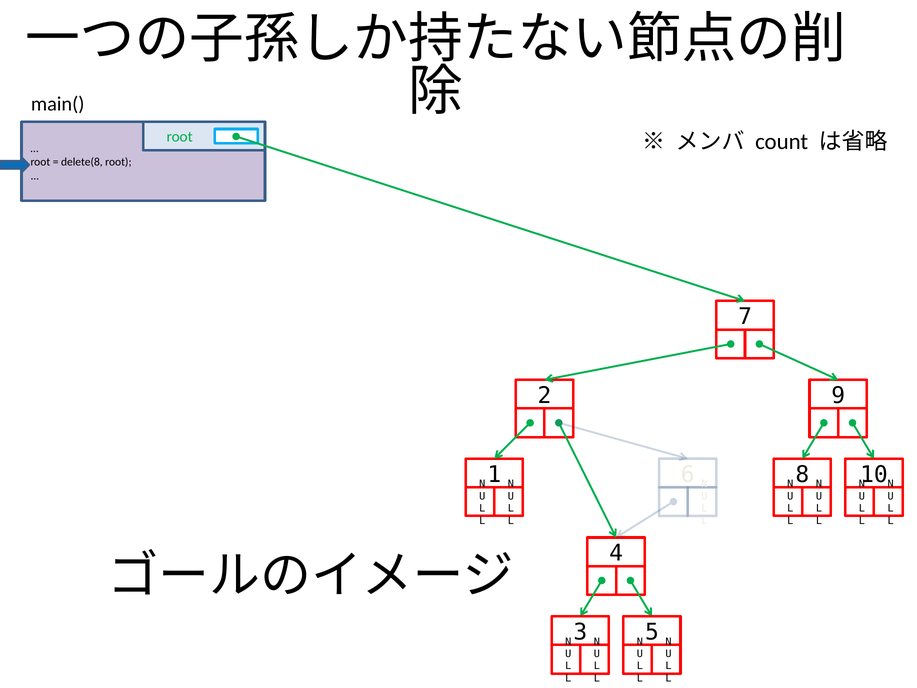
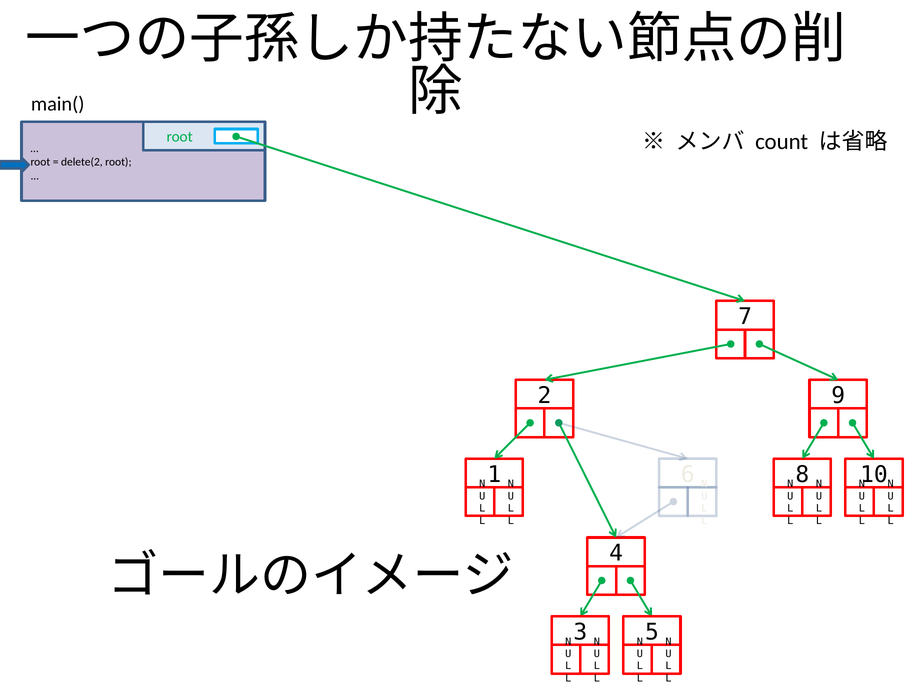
delete(8: delete(8 -> delete(2
